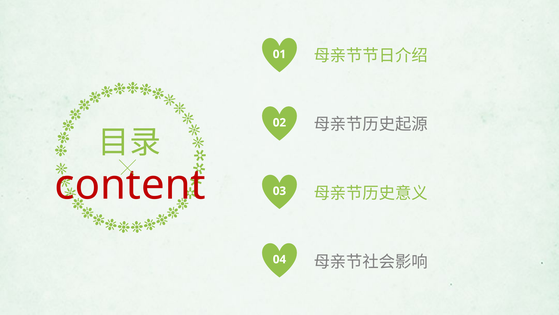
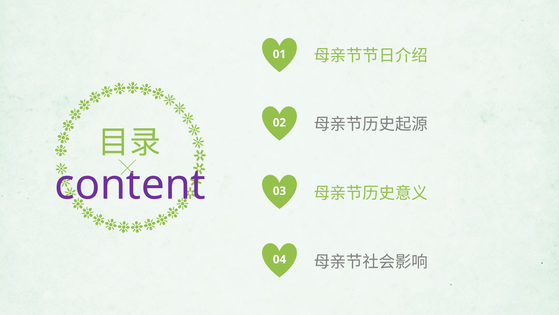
content colour: red -> purple
